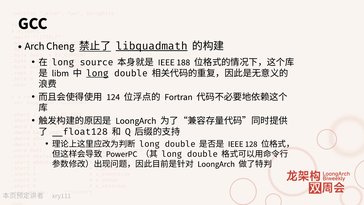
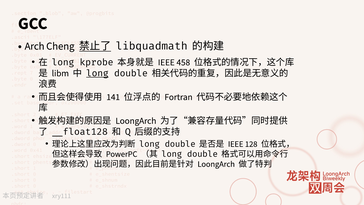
libquadmath underline: present -> none
source: source -> kprobe
188: 188 -> 458
124: 124 -> 141
